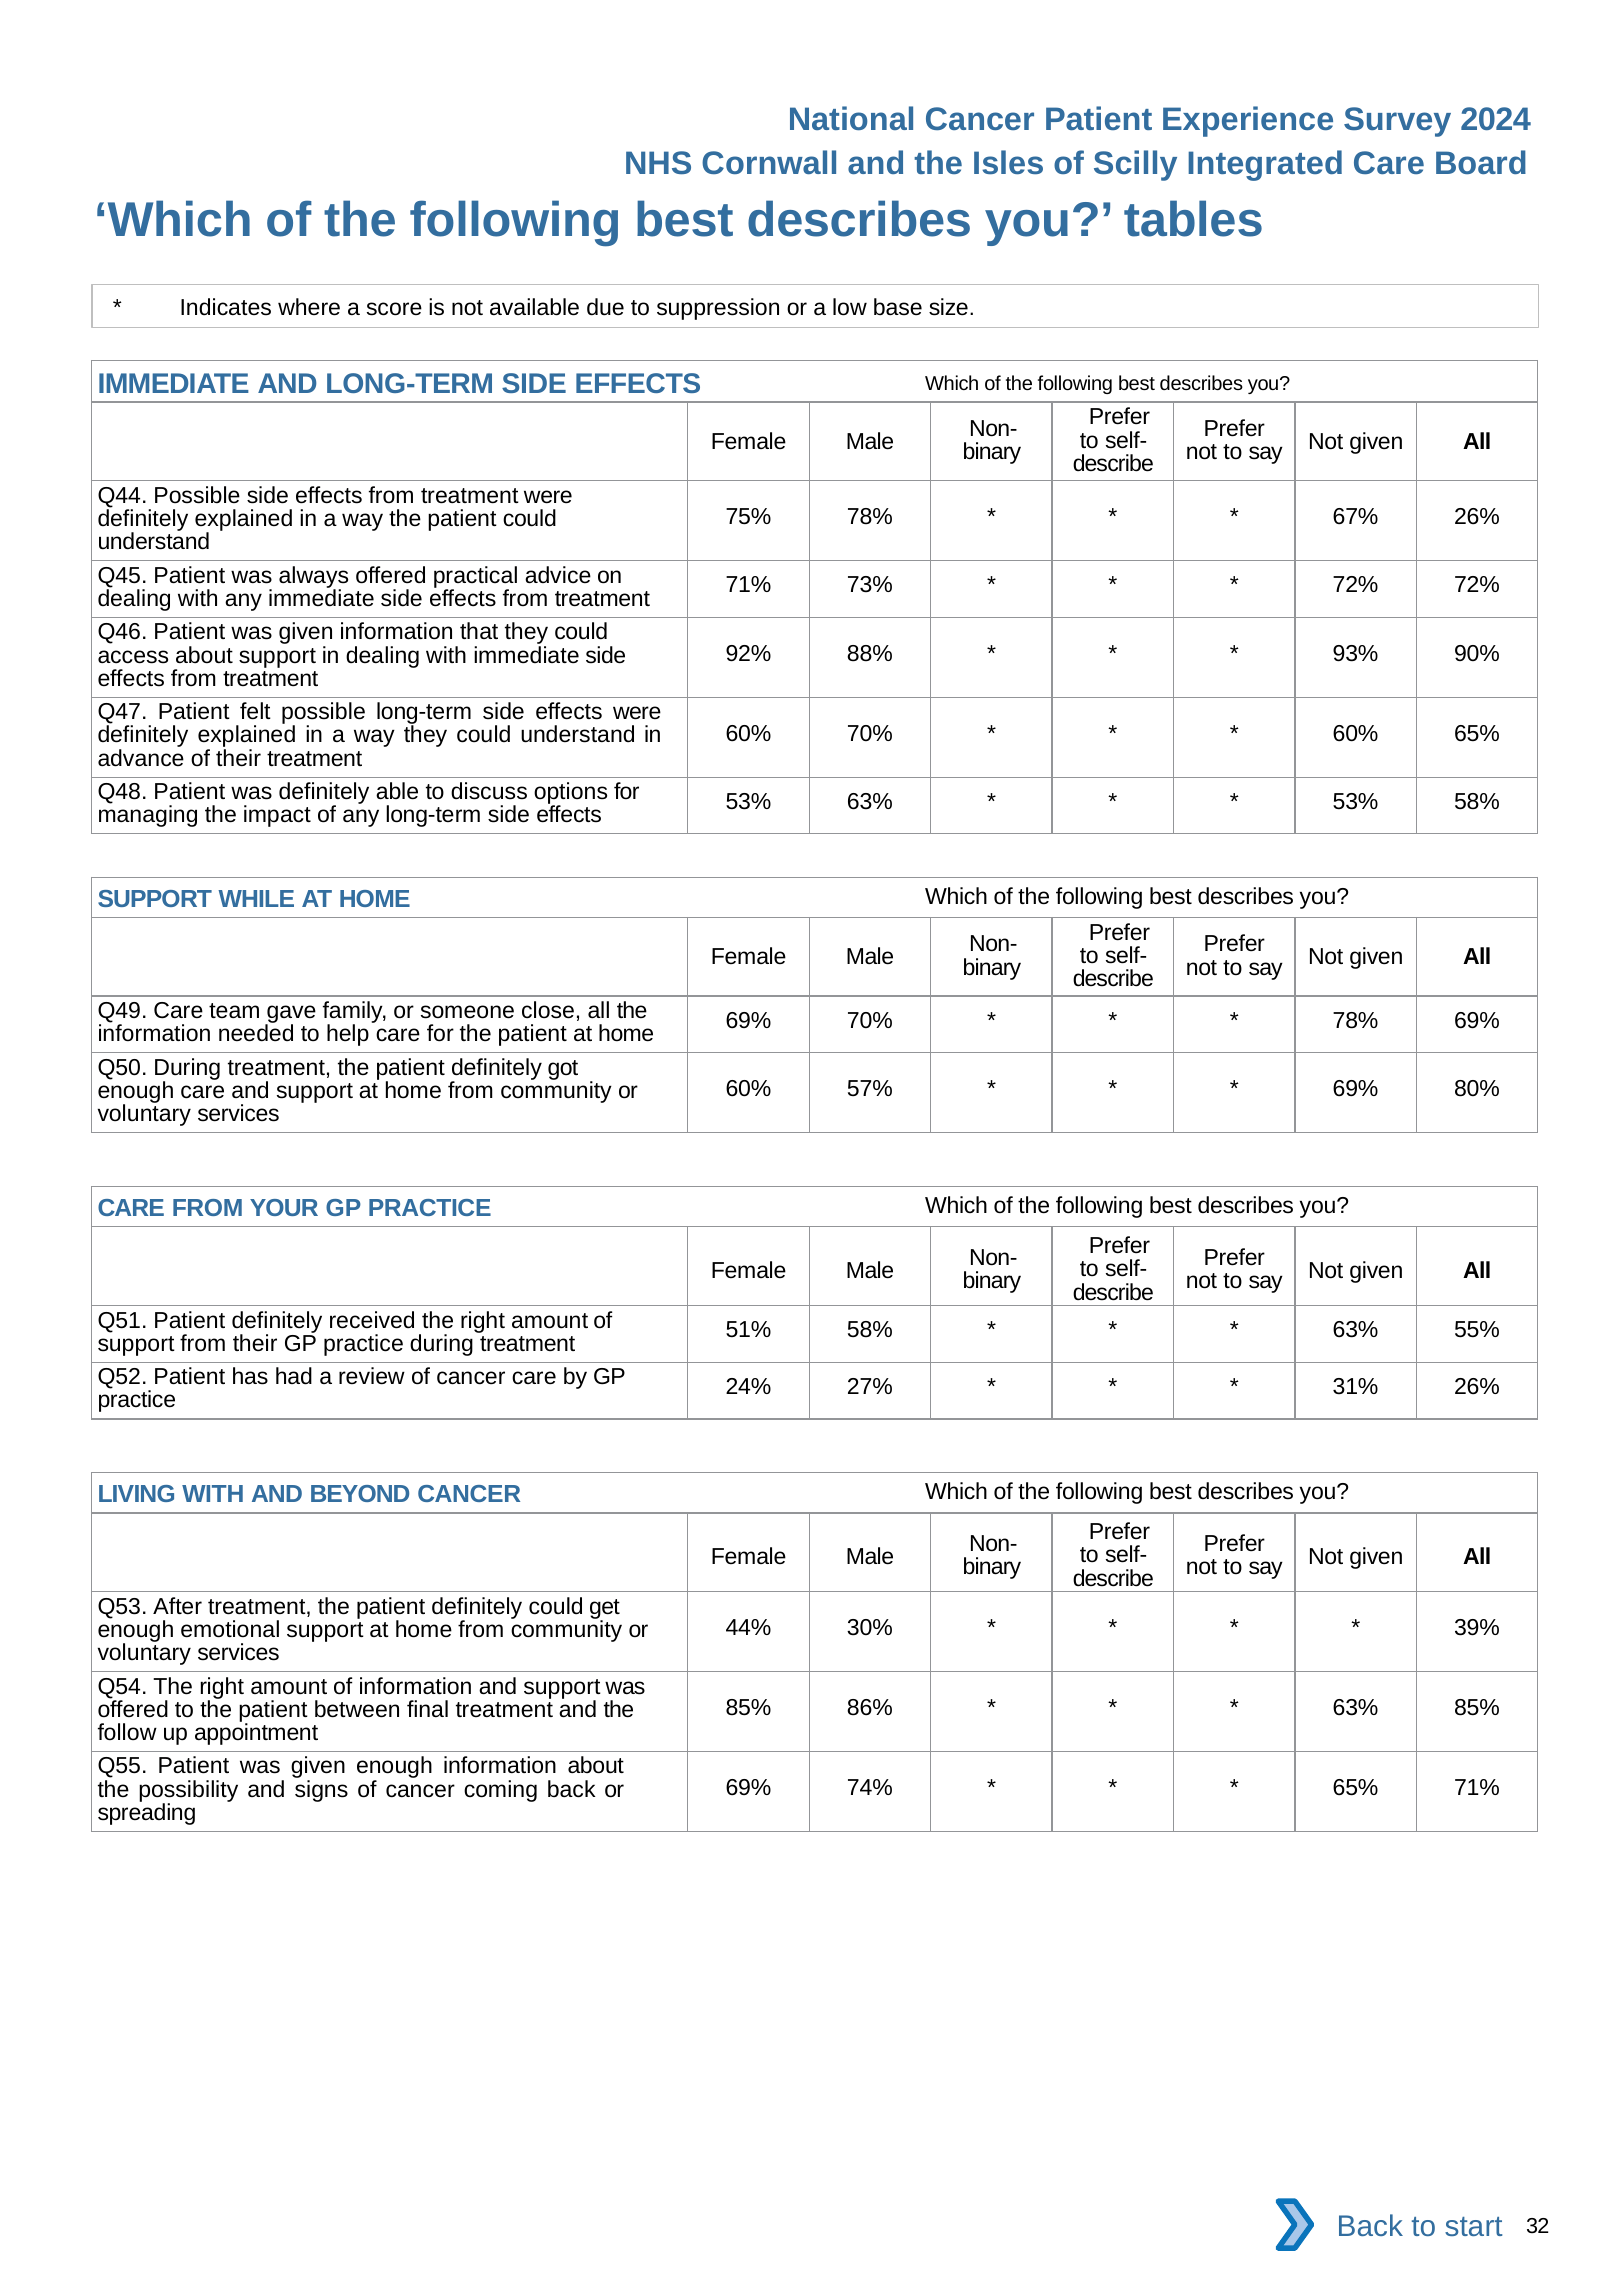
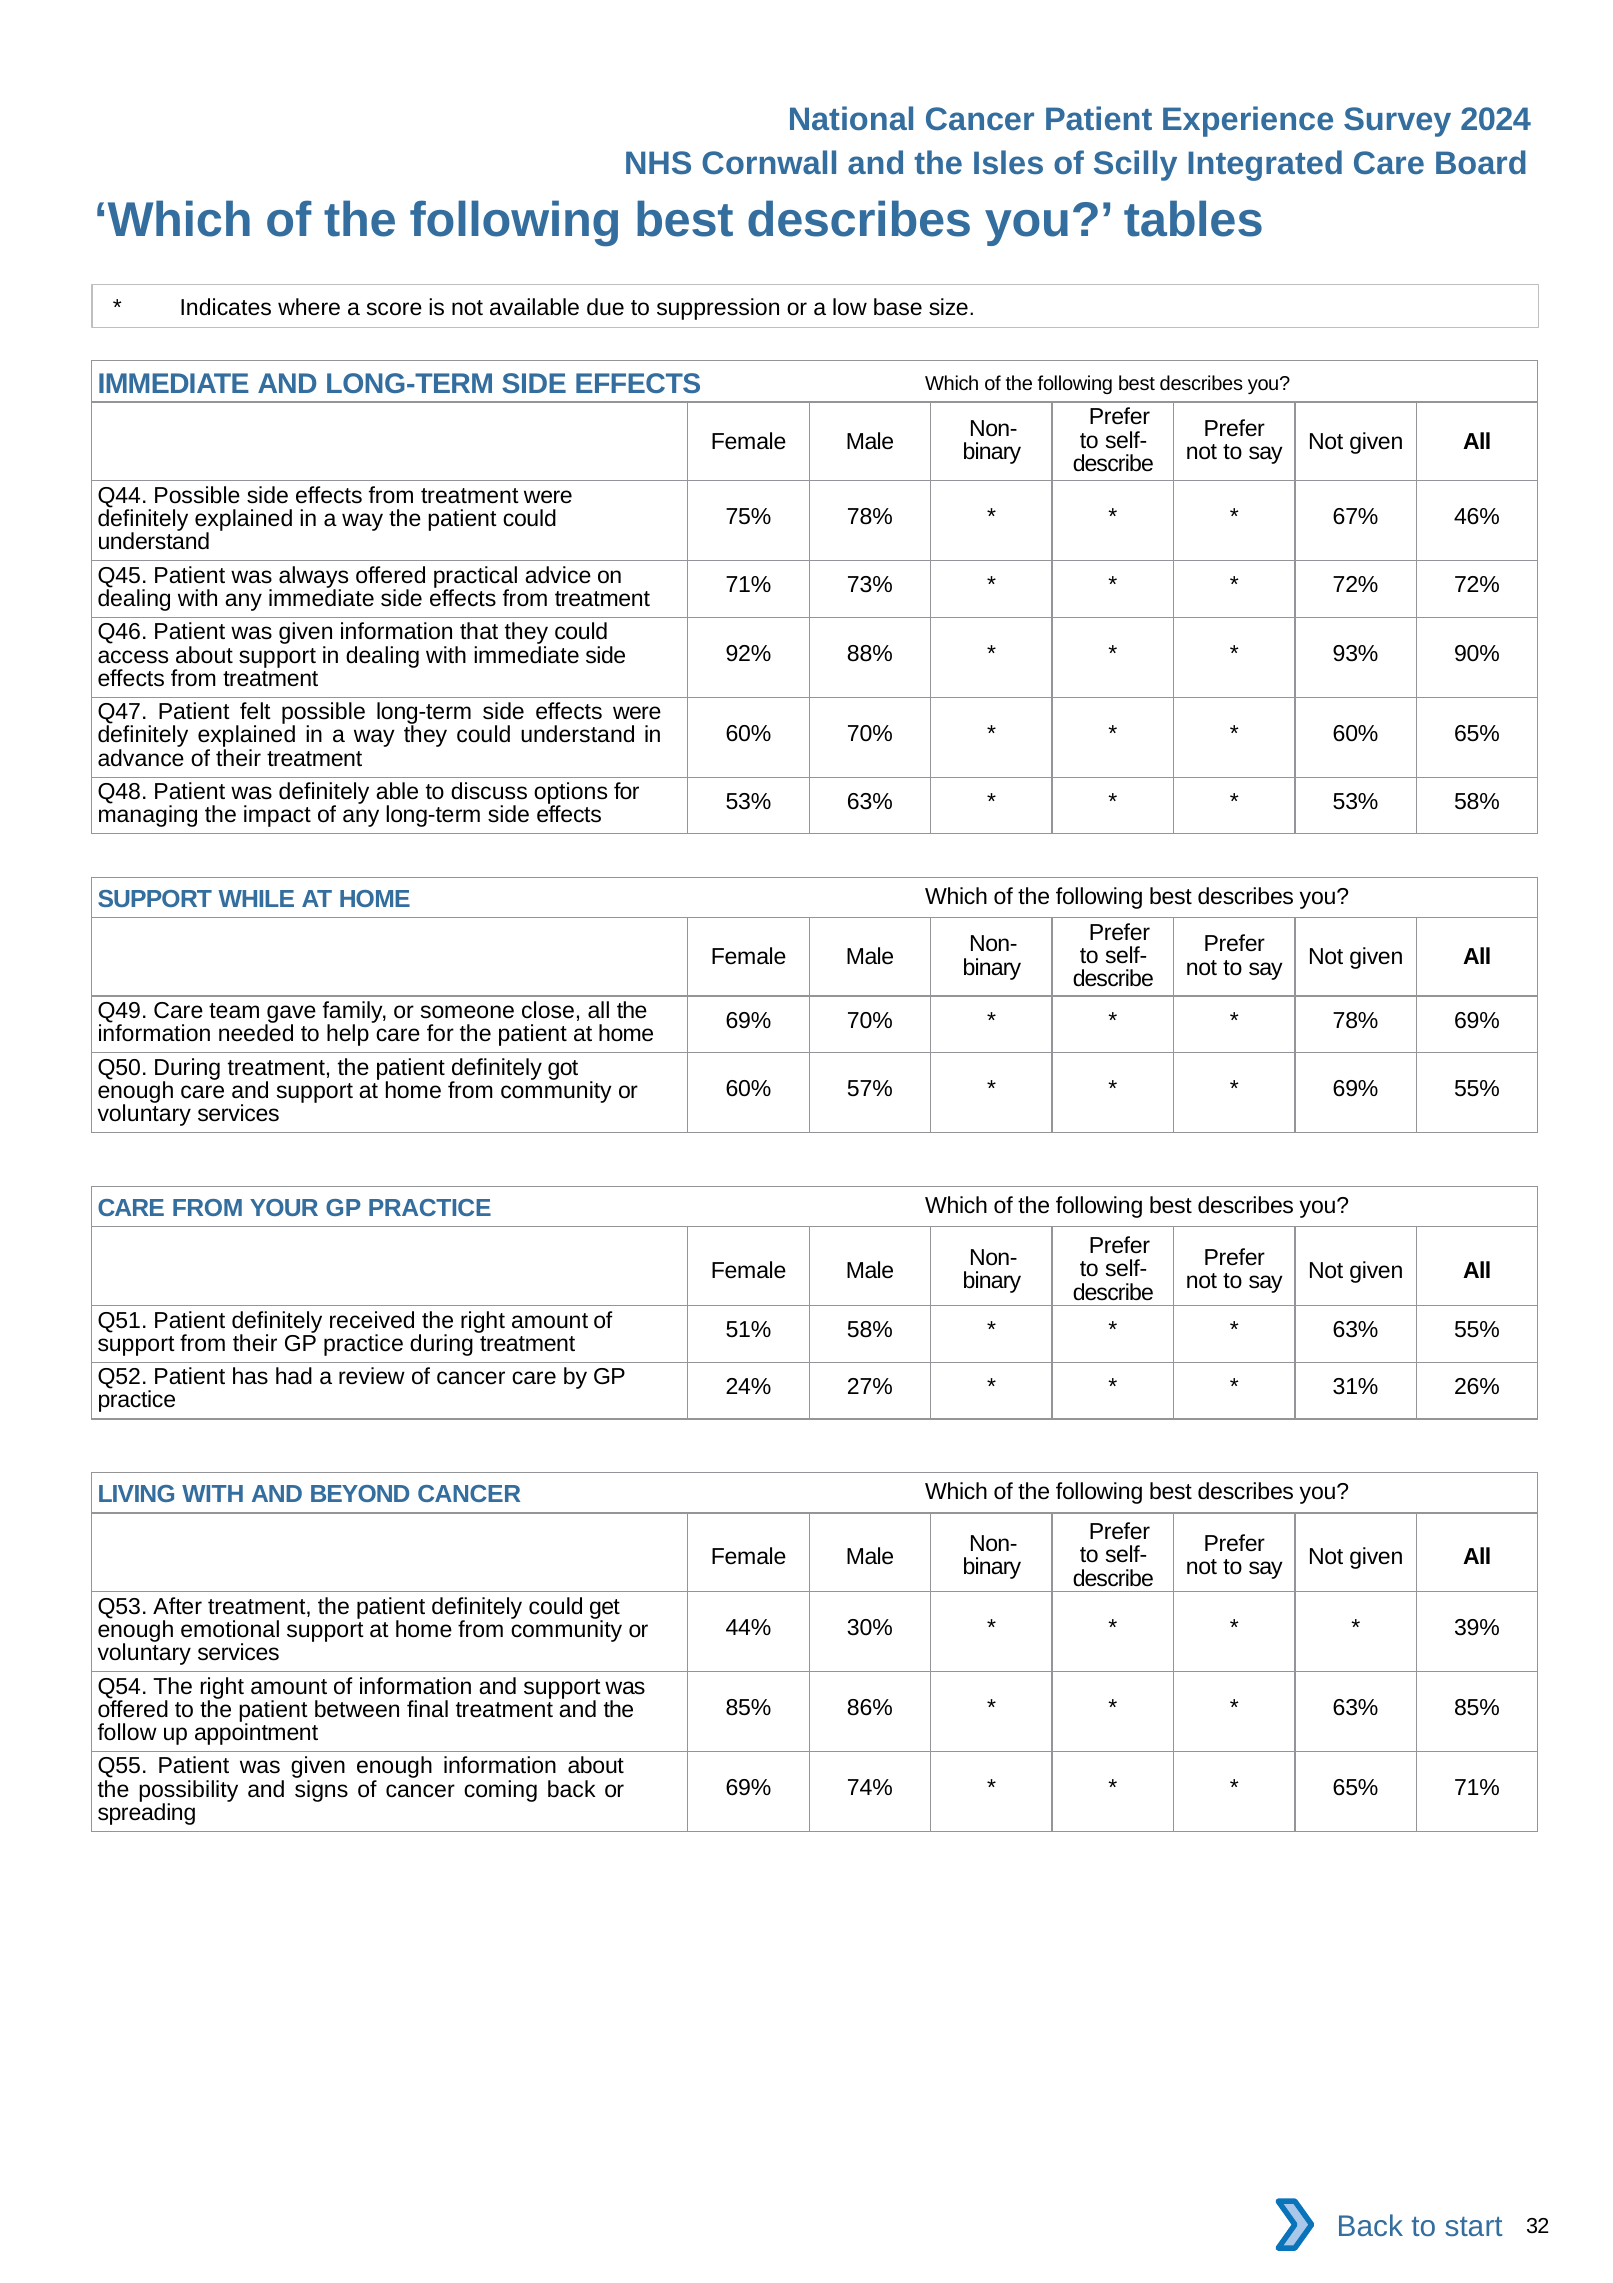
67% 26%: 26% -> 46%
69% 80%: 80% -> 55%
